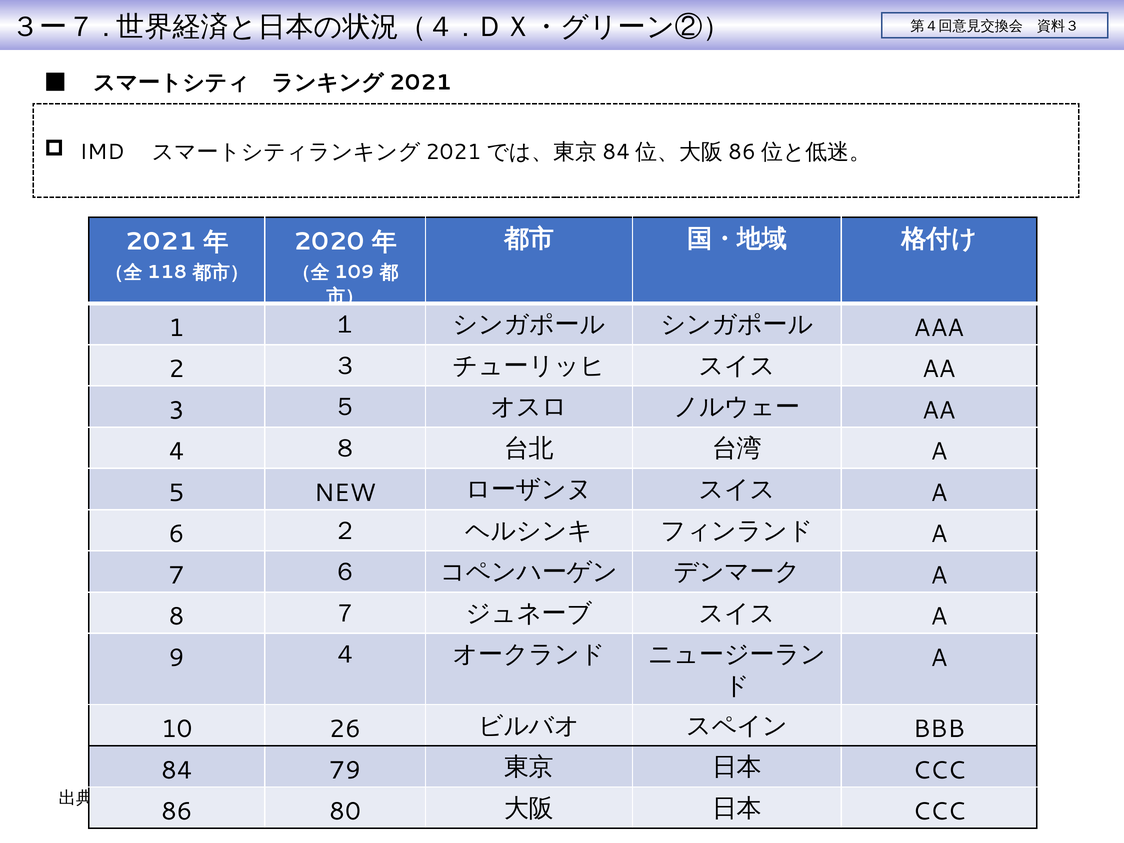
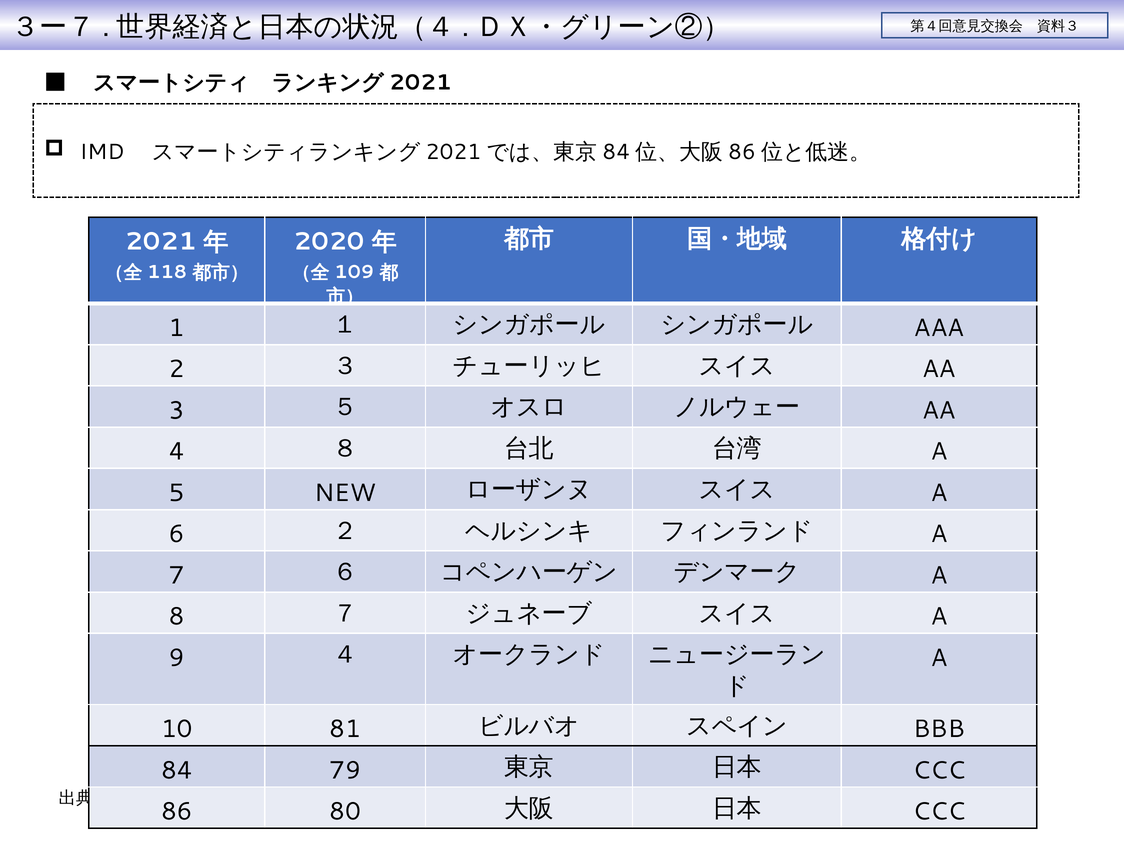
26: 26 -> 81
